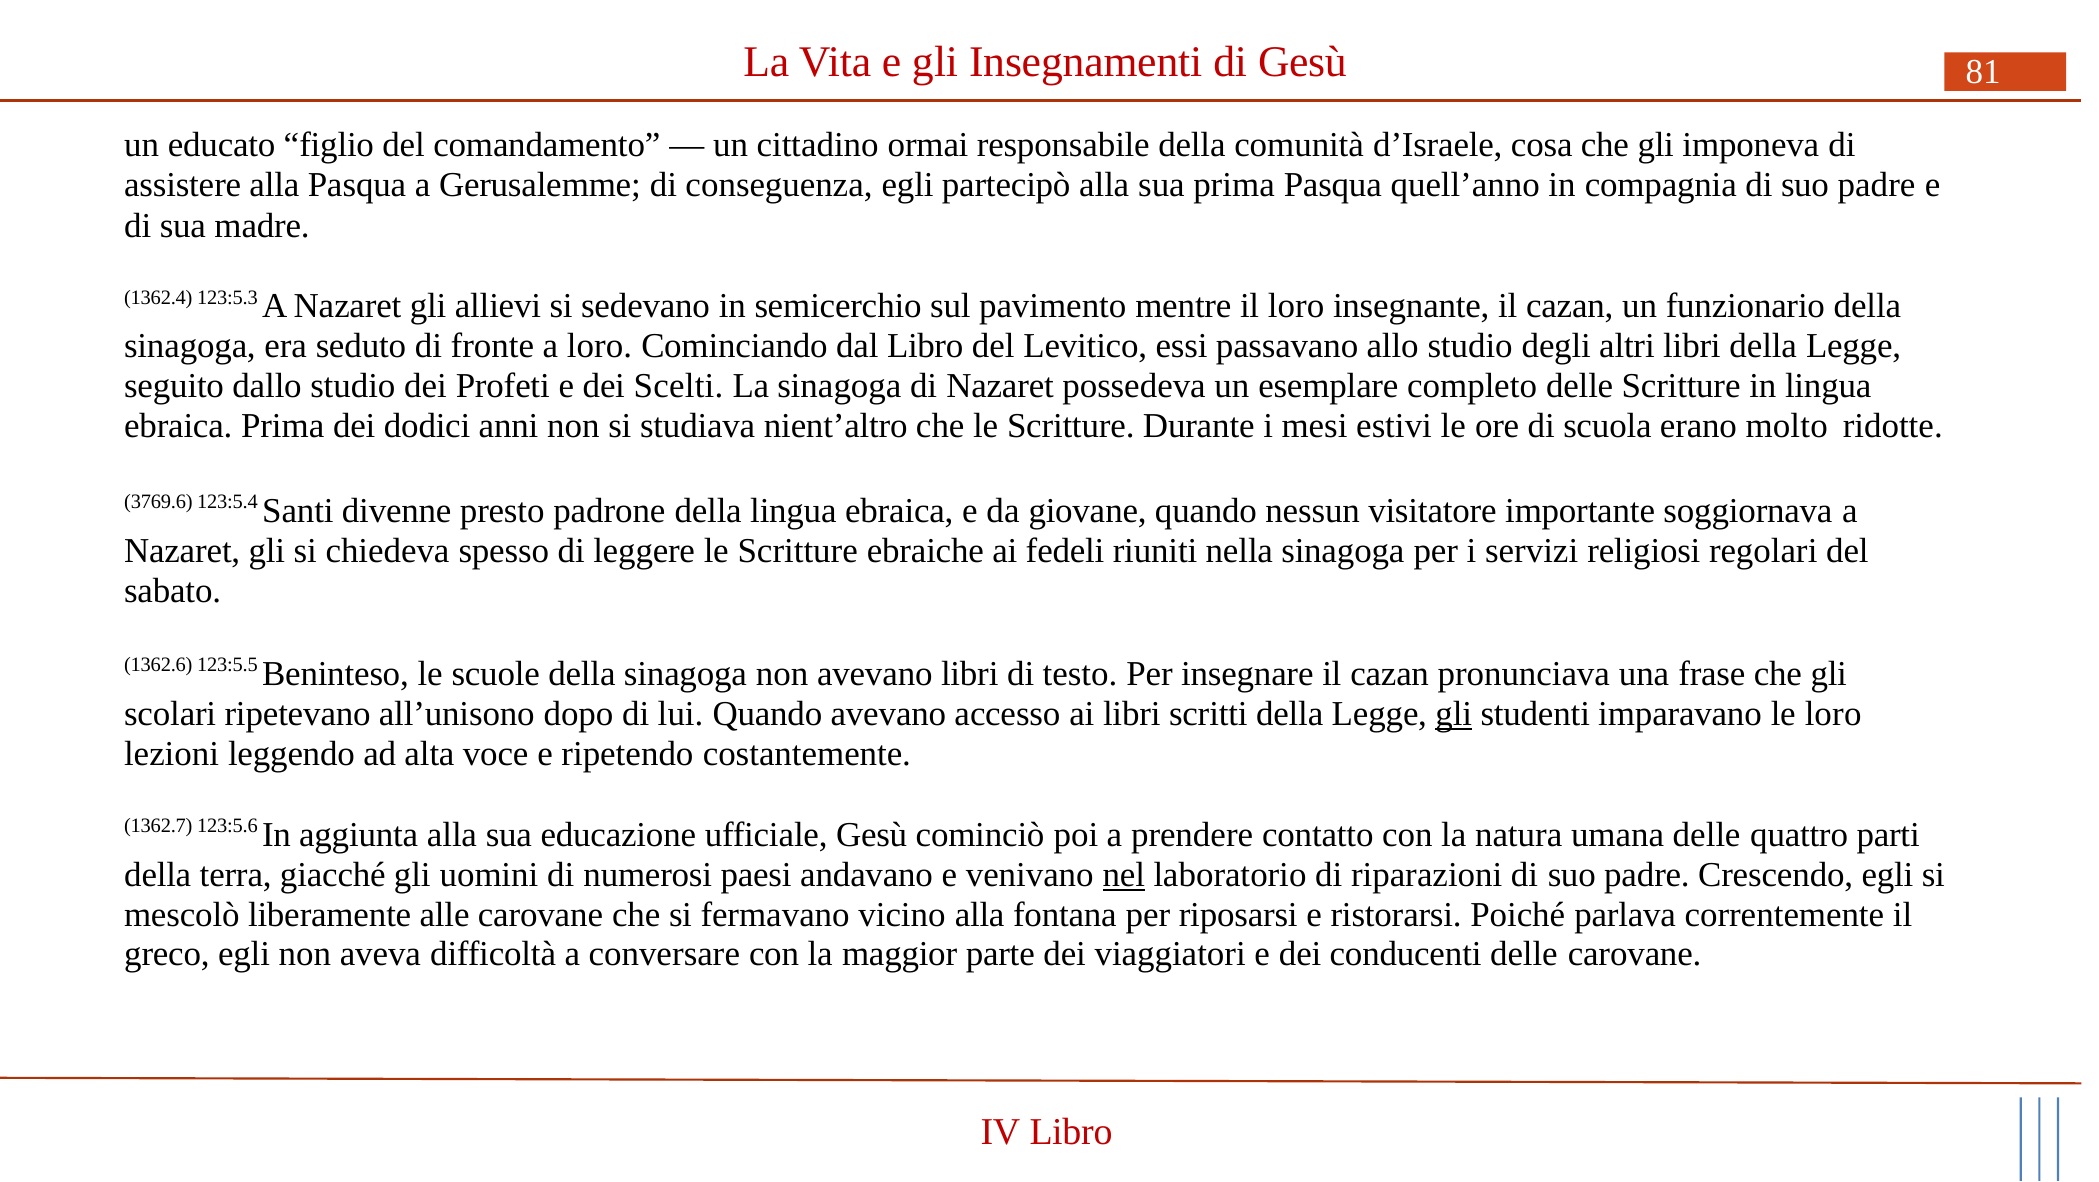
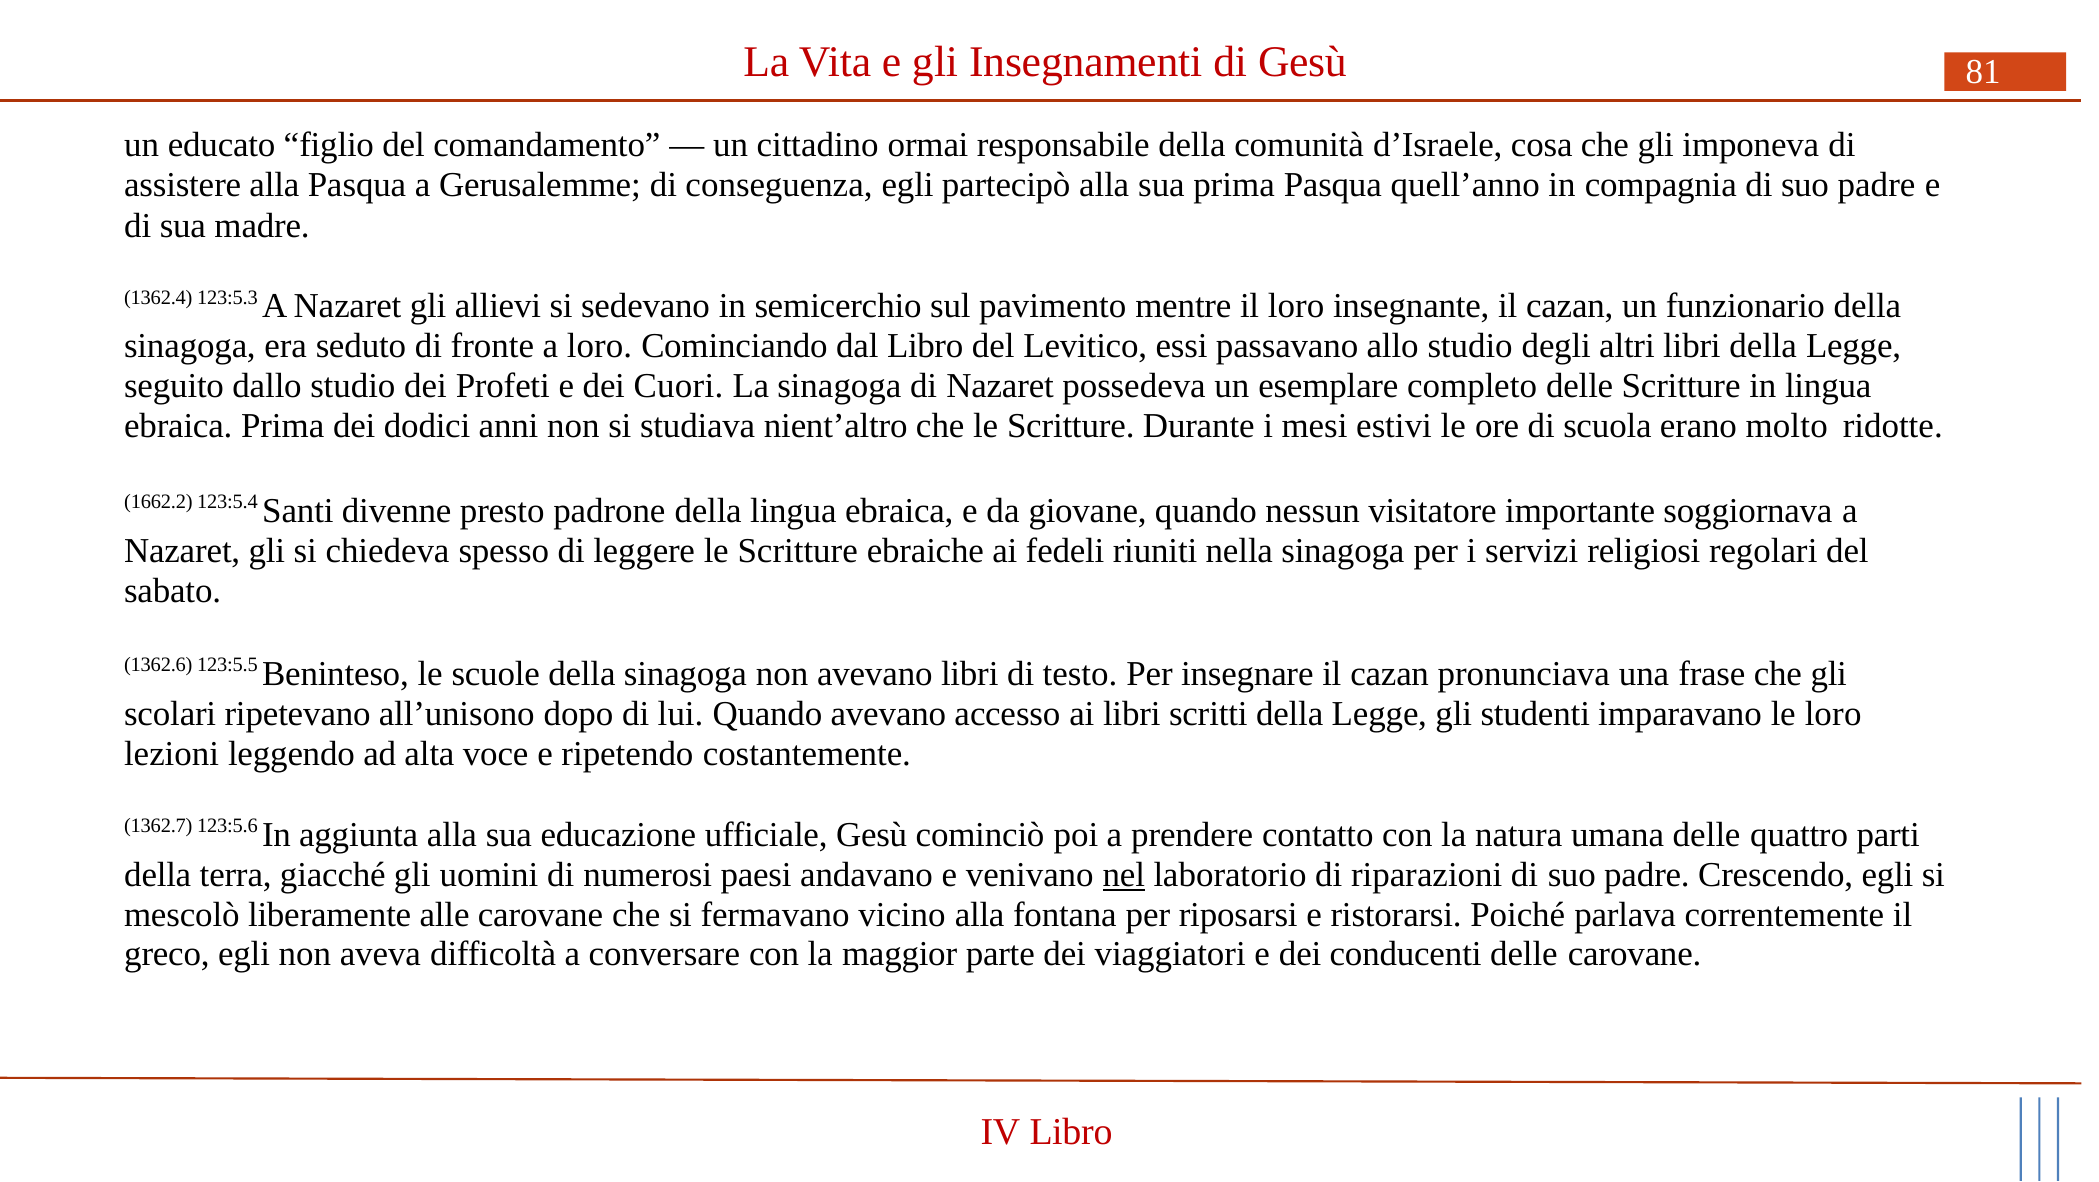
Scelti: Scelti -> Cuori
3769.6: 3769.6 -> 1662.2
gli at (1454, 714) underline: present -> none
